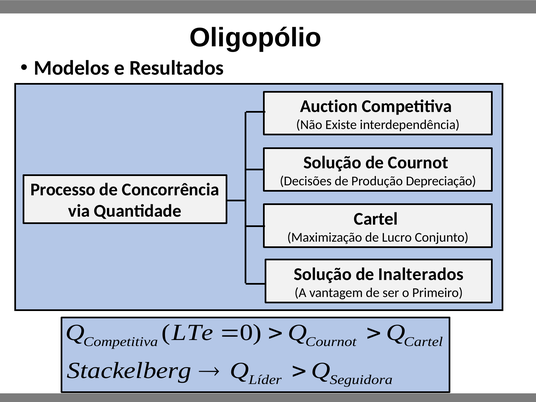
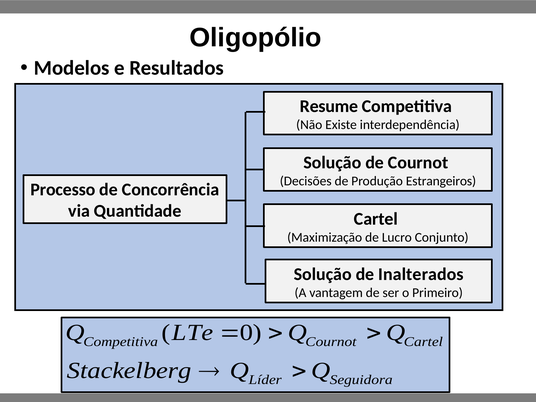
Auction: Auction -> Resume
Depreciação: Depreciação -> Estrangeiros
